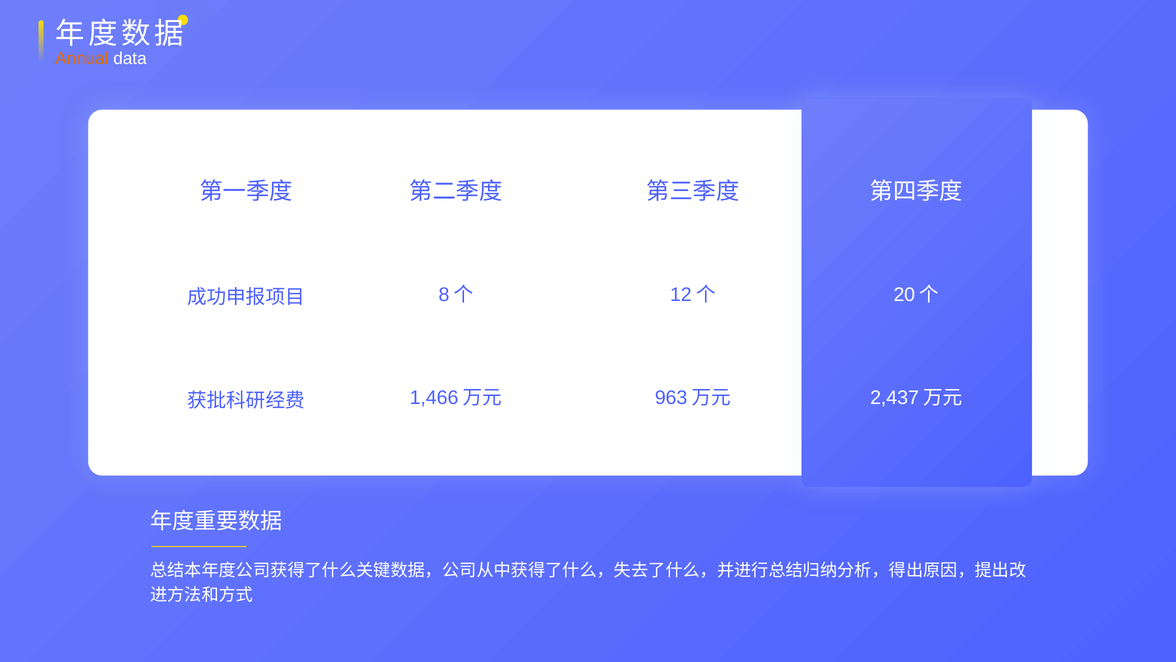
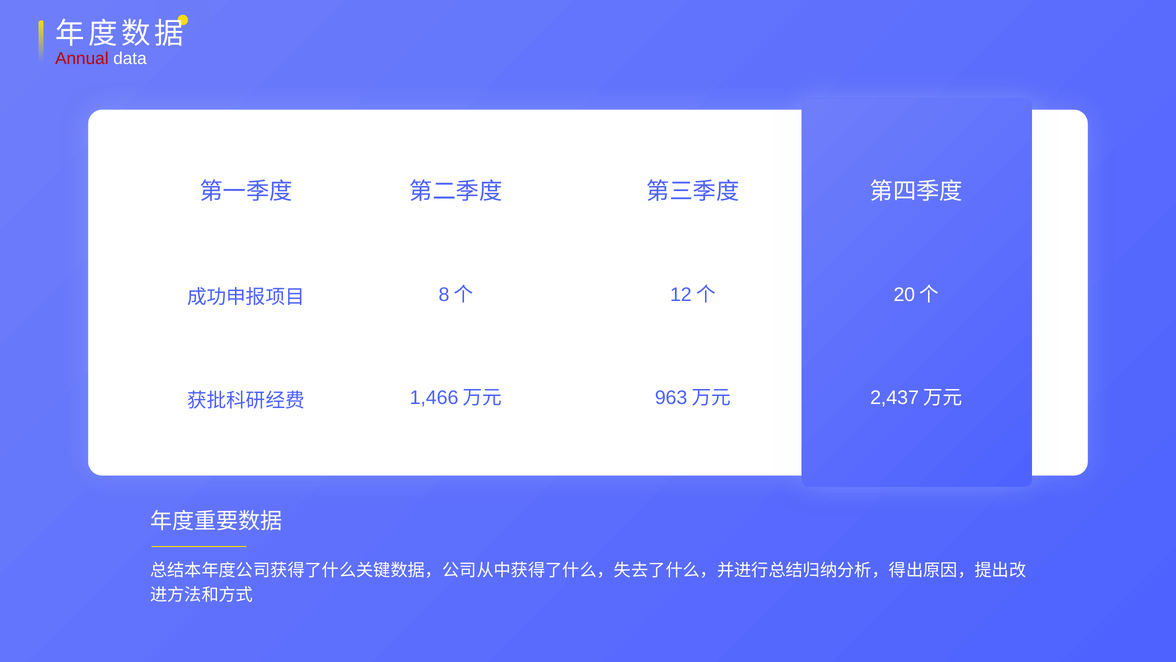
Annual colour: orange -> red
